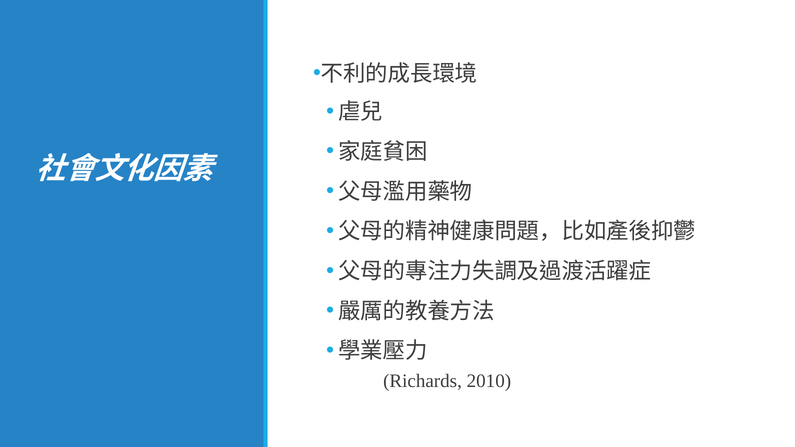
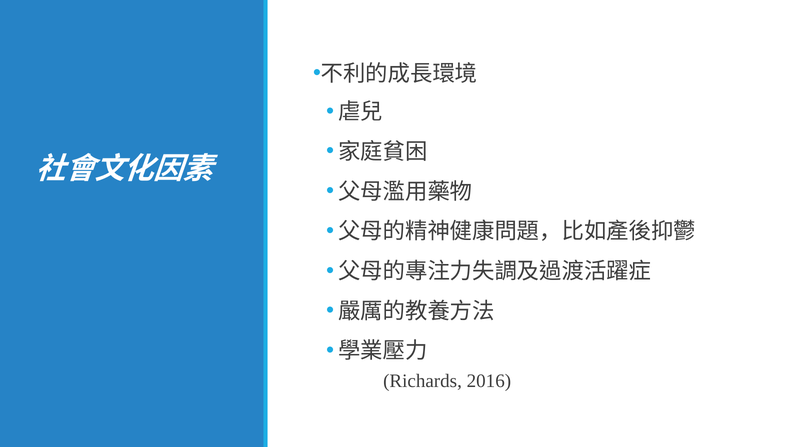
2010: 2010 -> 2016
